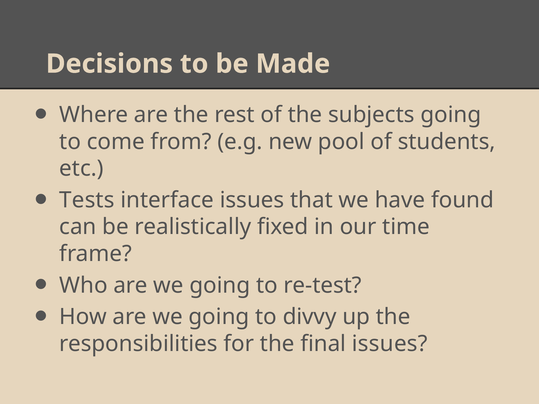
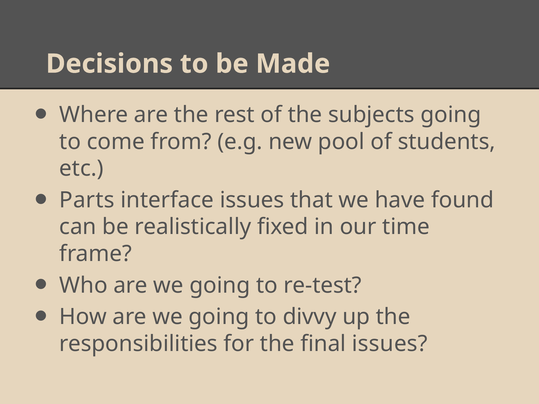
Tests: Tests -> Parts
